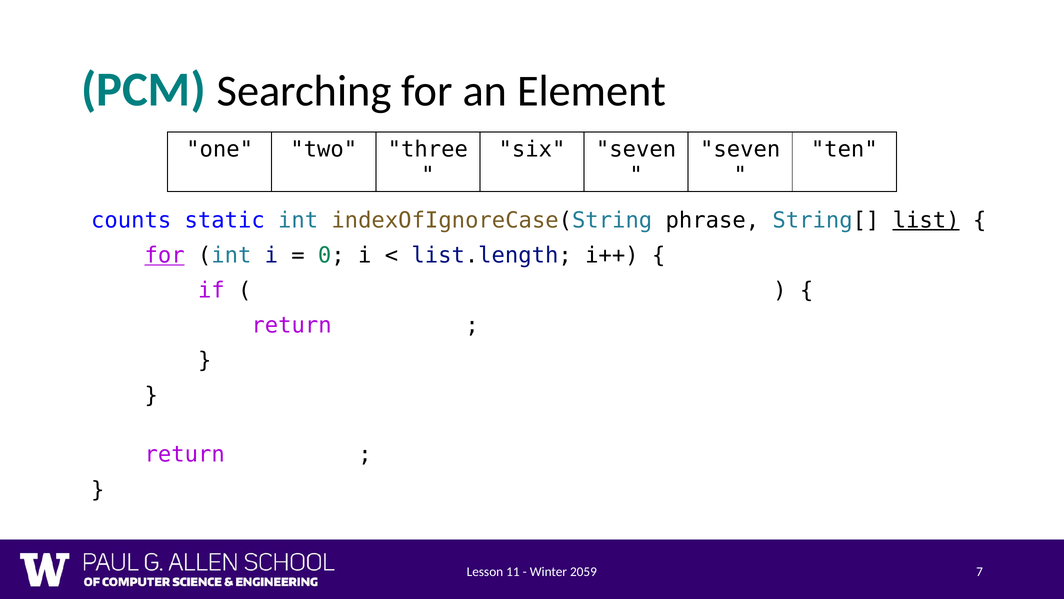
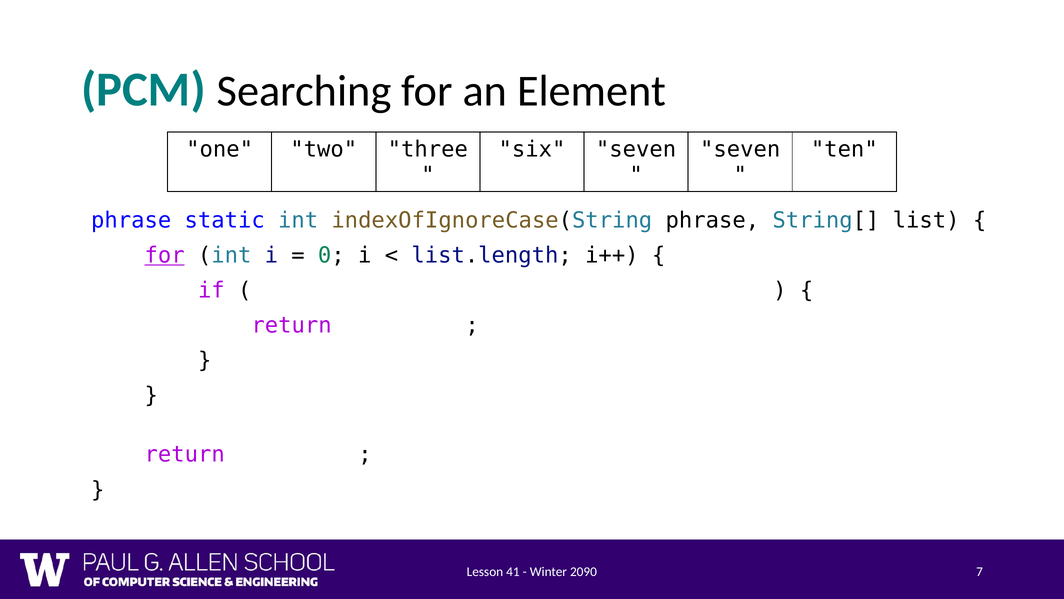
counts at (131, 220): counts -> phrase
list underline: present -> none
11: 11 -> 41
2059: 2059 -> 2090
